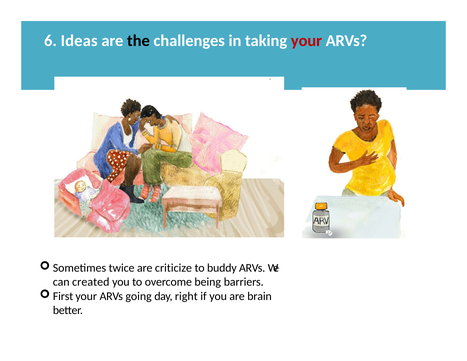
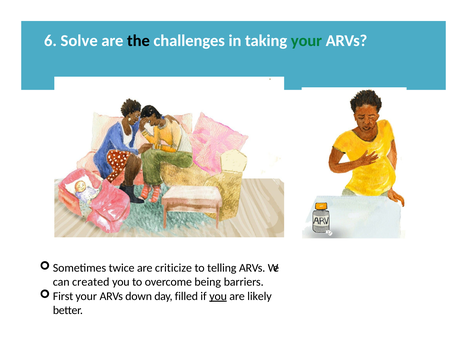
Ideas: Ideas -> Solve
your at (306, 41) colour: red -> green
buddy: buddy -> telling
going: going -> down
right: right -> filled
you at (218, 296) underline: none -> present
brain: brain -> likely
